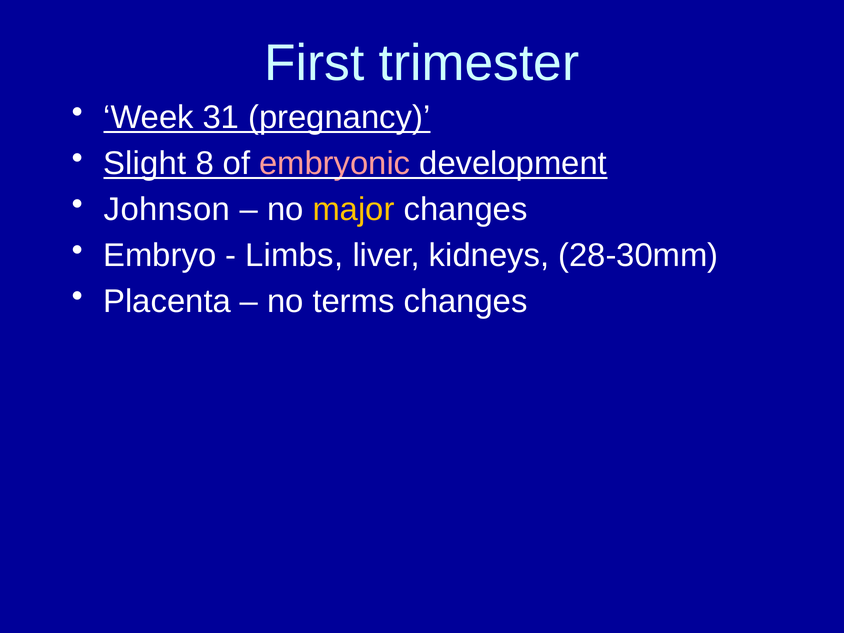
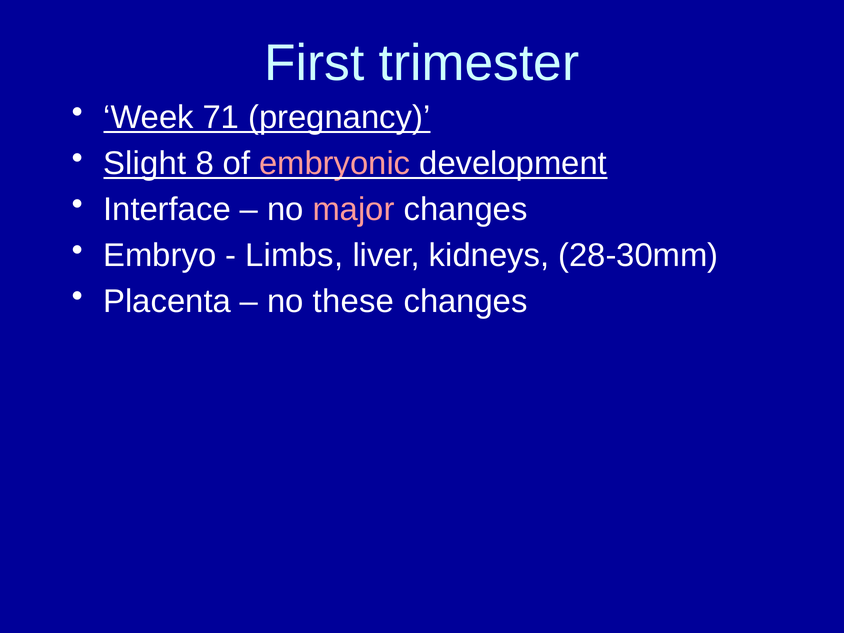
31: 31 -> 71
Johnson: Johnson -> Interface
major colour: yellow -> pink
terms: terms -> these
